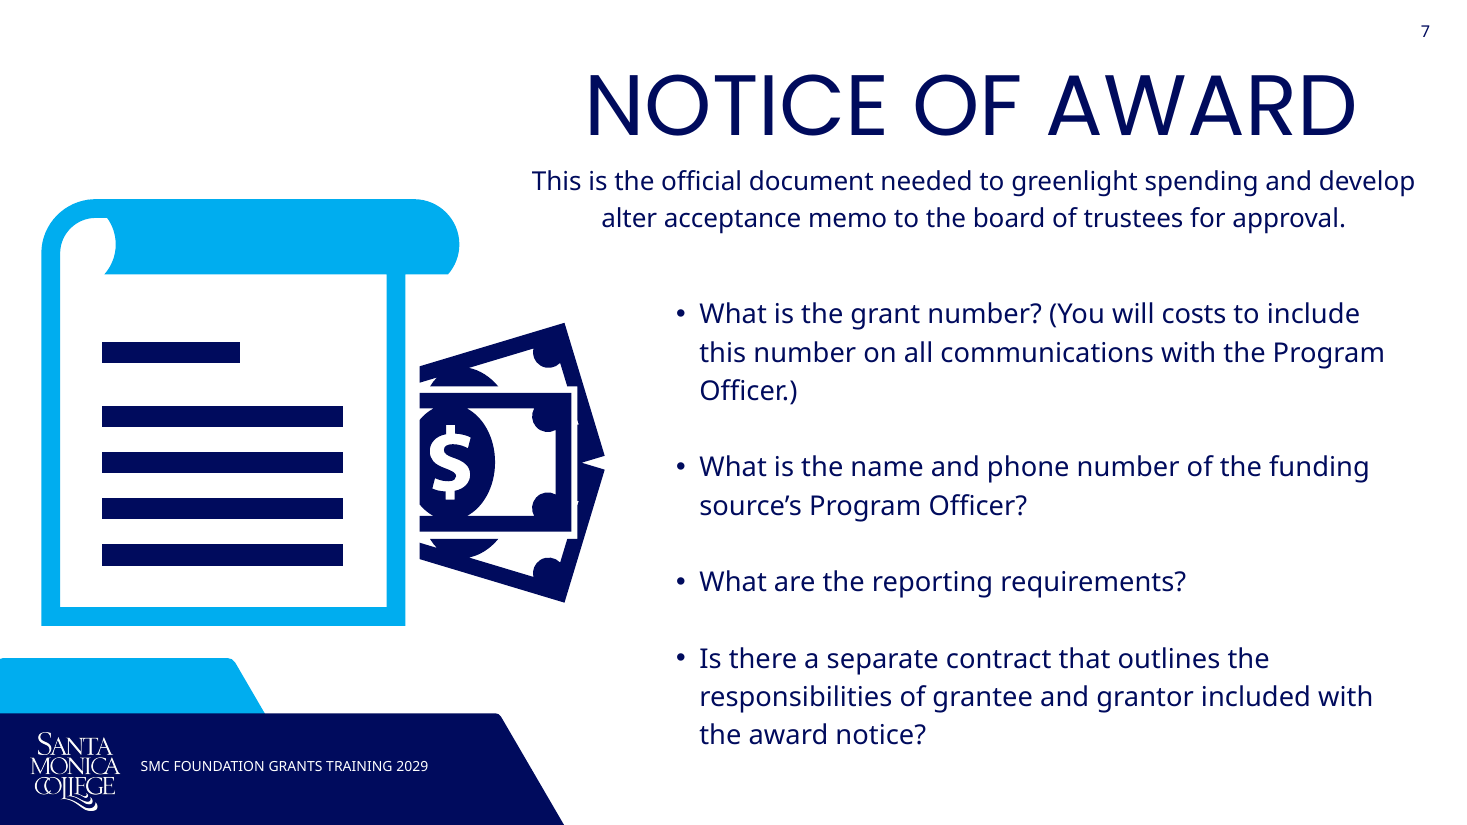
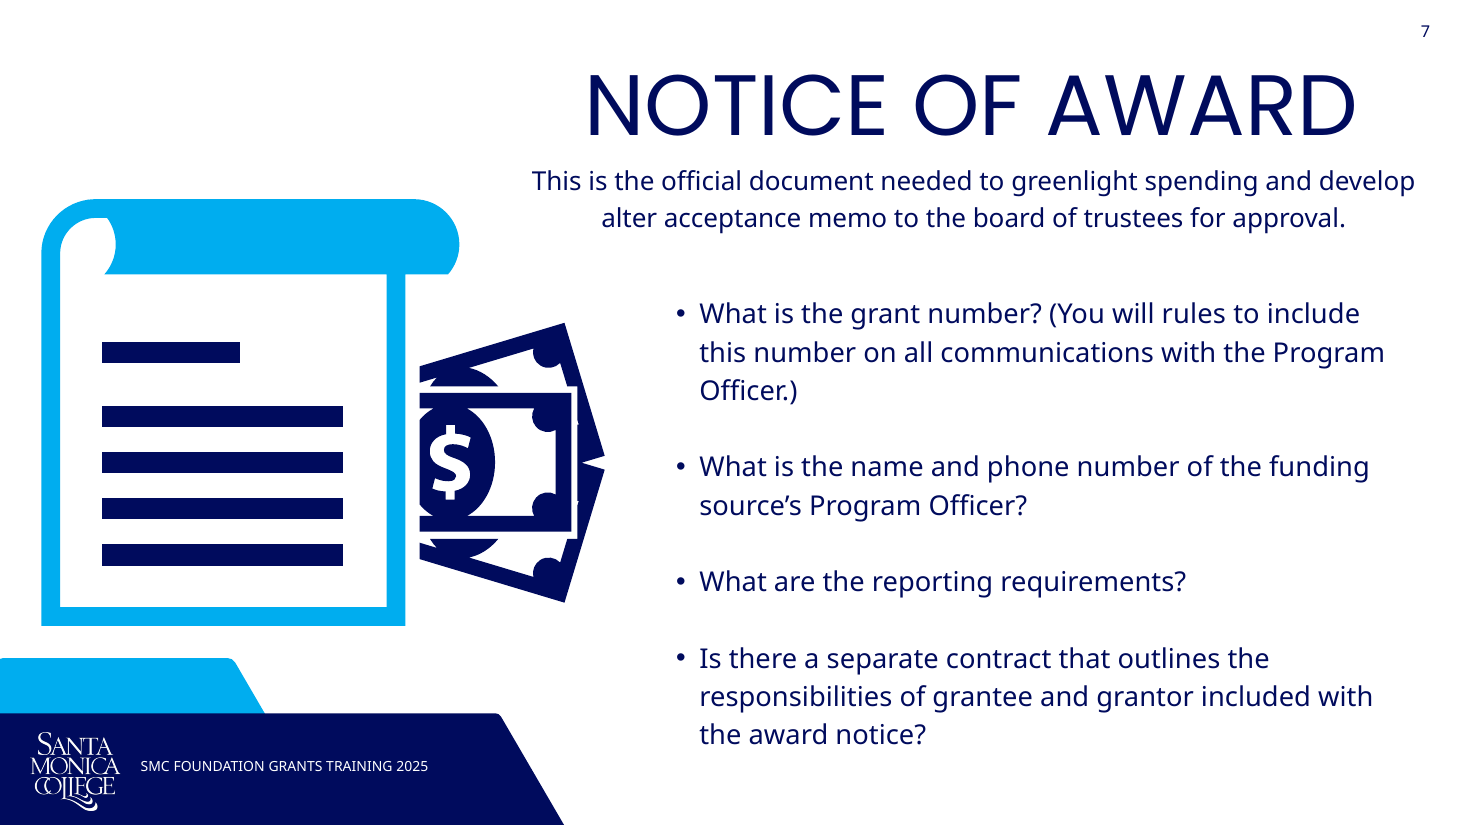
costs: costs -> rules
2029: 2029 -> 2025
